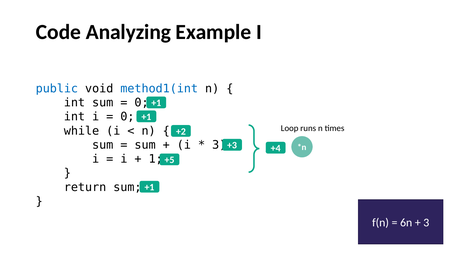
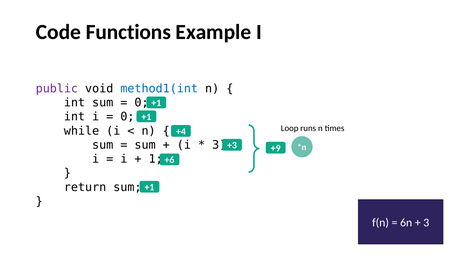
Analyzing: Analyzing -> Functions
public colour: blue -> purple
+2: +2 -> +4
+4: +4 -> +9
+5: +5 -> +6
